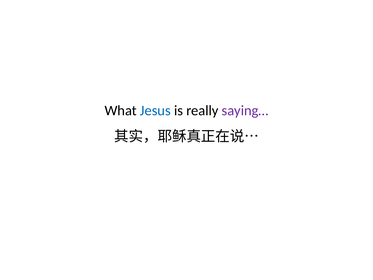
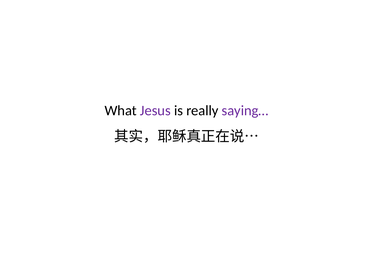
Jesus colour: blue -> purple
